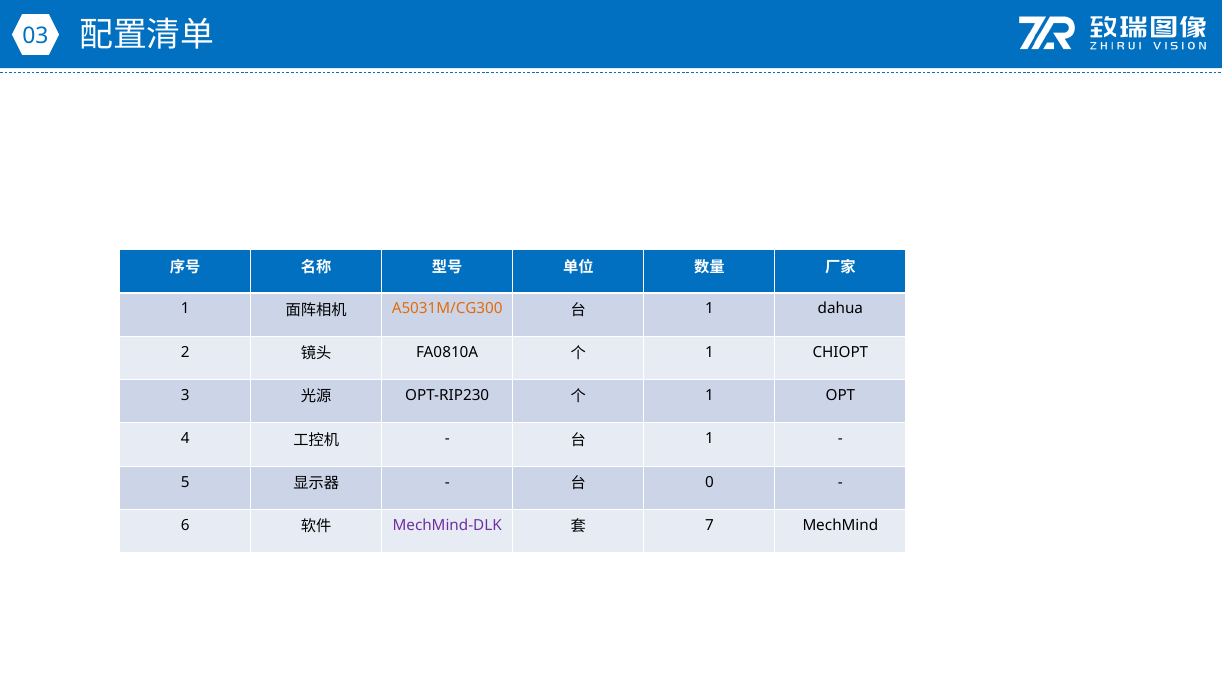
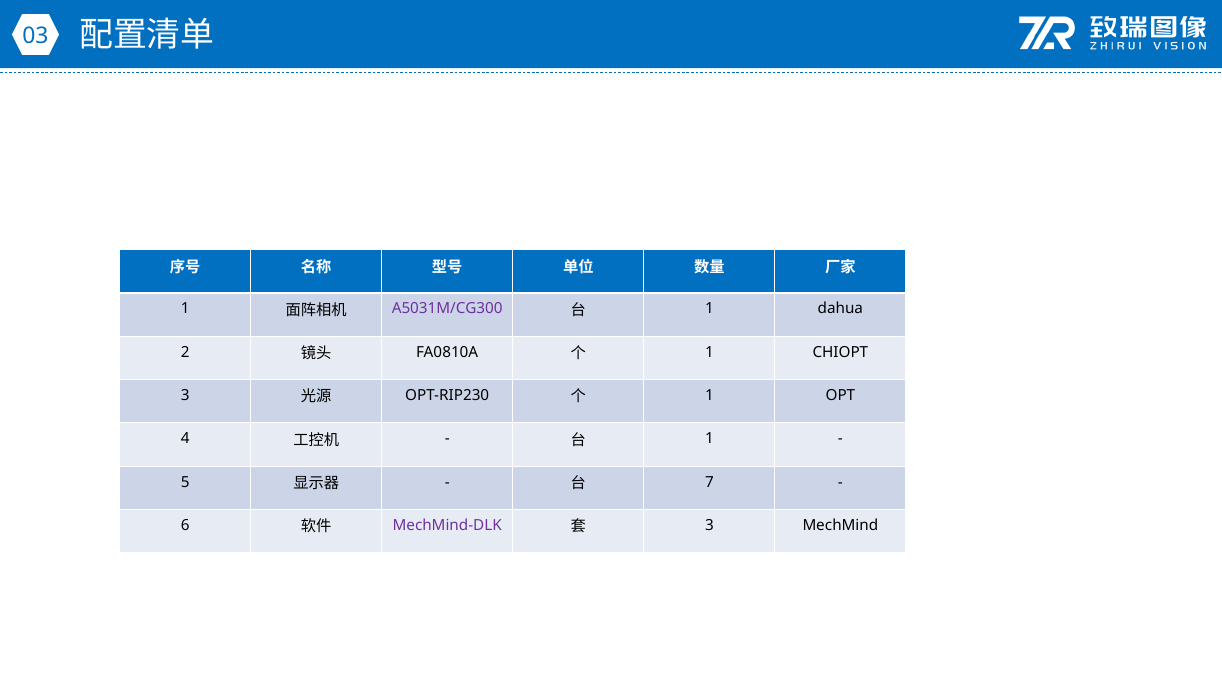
A5031M/CG300 colour: orange -> purple
0: 0 -> 7
7 at (709, 526): 7 -> 3
